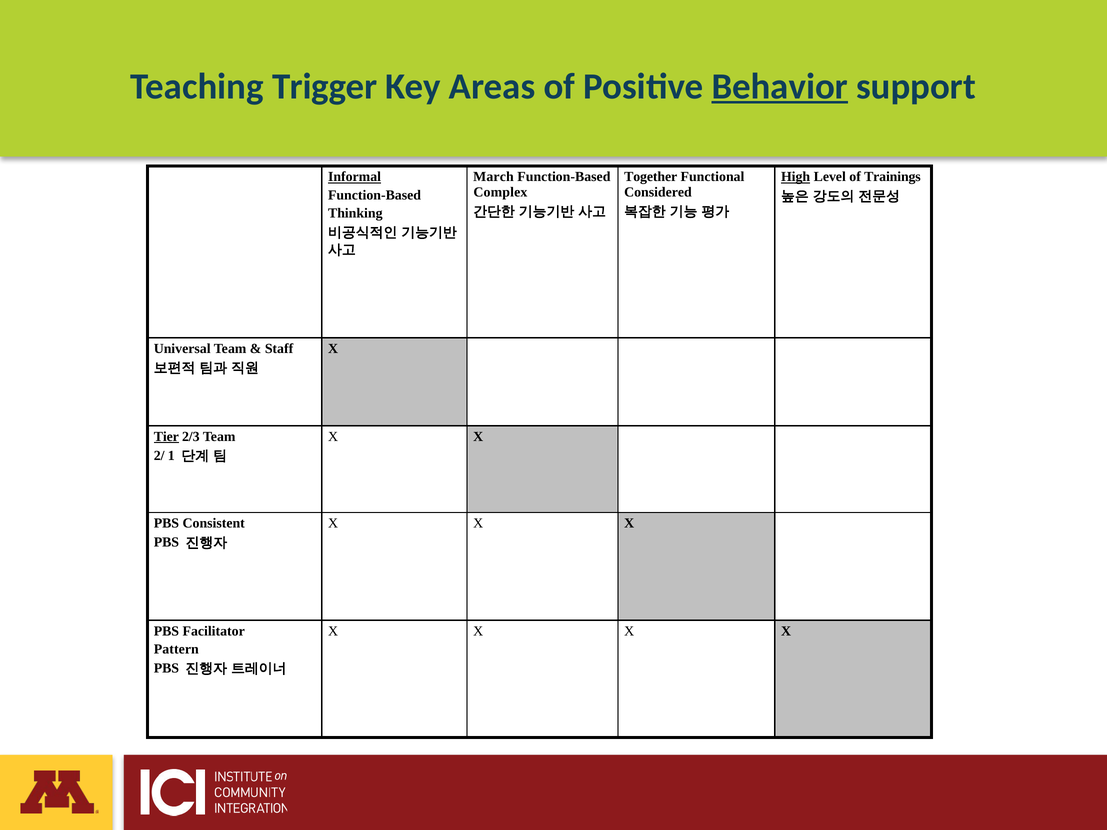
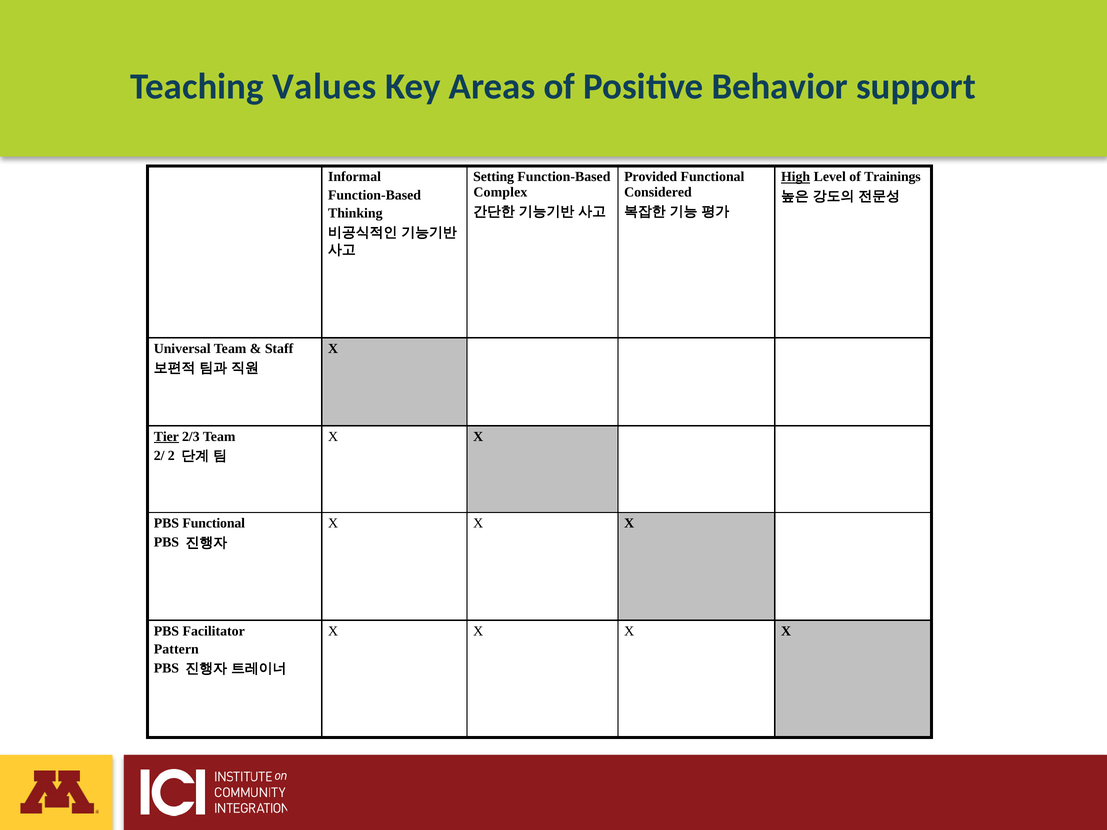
Trigger: Trigger -> Values
Behavior underline: present -> none
Informal underline: present -> none
March: March -> Setting
Together: Together -> Provided
1: 1 -> 2
PBS Consistent: Consistent -> Functional
